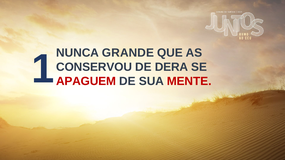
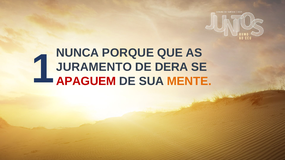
GRANDE: GRANDE -> PORQUE
CONSERVOU: CONSERVOU -> JURAMENTO
MENTE colour: red -> orange
